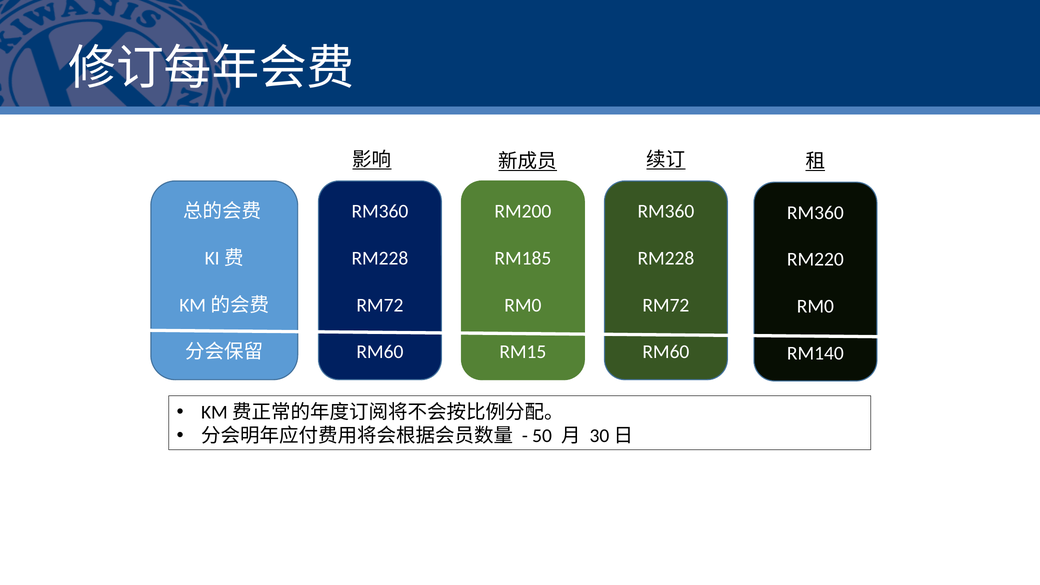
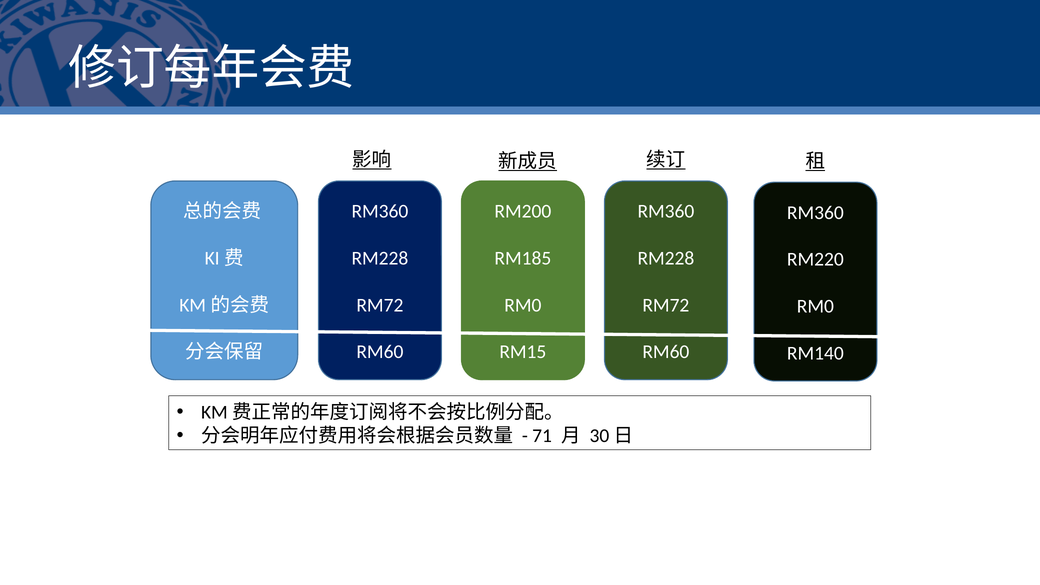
50: 50 -> 71
